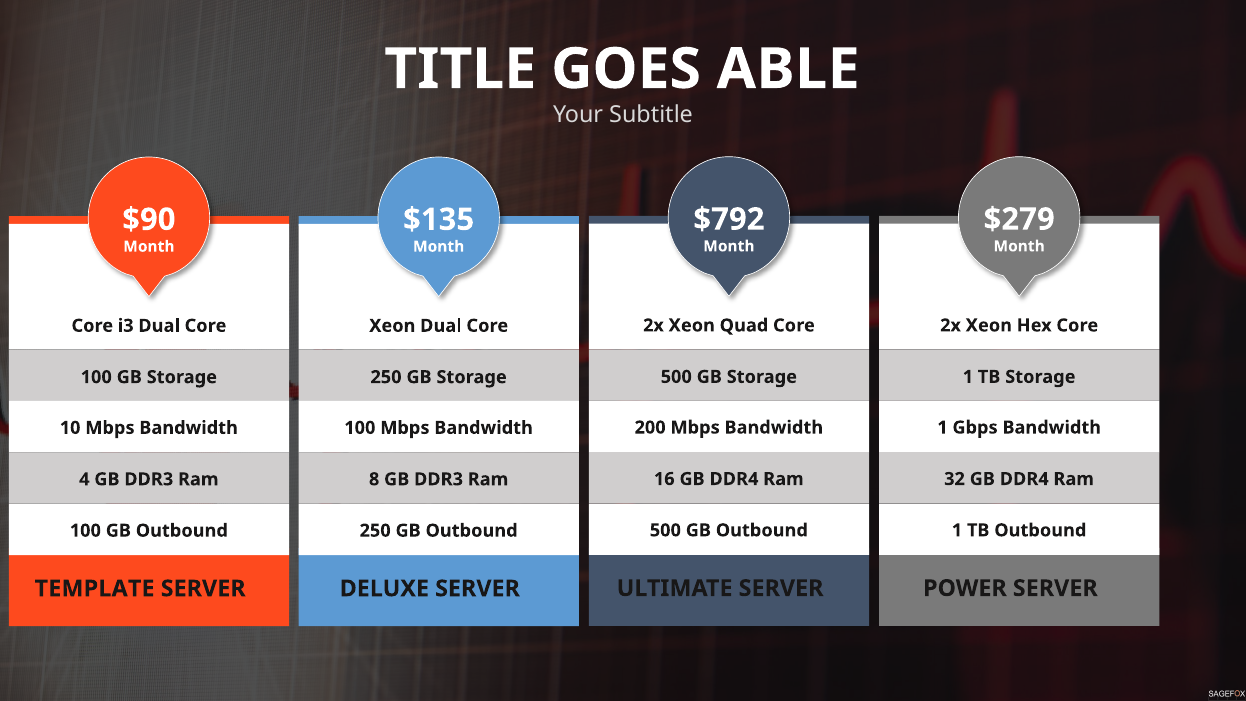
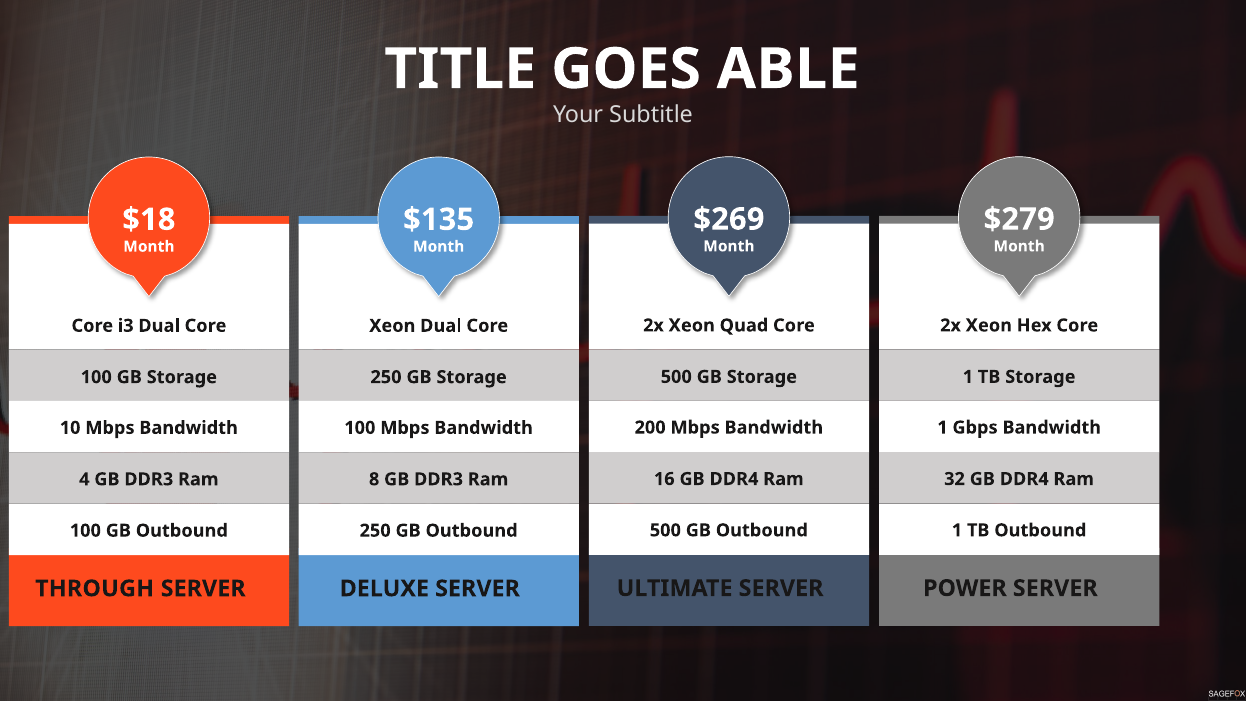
$792: $792 -> $269
$90: $90 -> $18
TEMPLATE: TEMPLATE -> THROUGH
